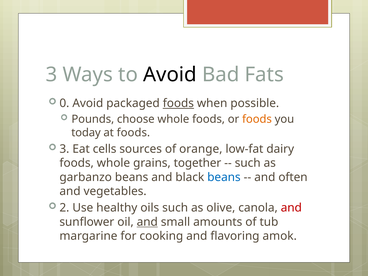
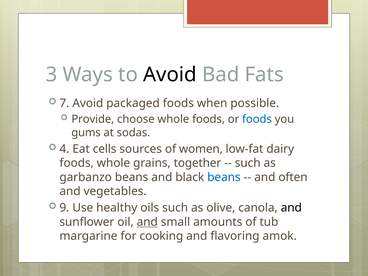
0: 0 -> 7
foods at (178, 103) underline: present -> none
Pounds: Pounds -> Provide
foods at (257, 119) colour: orange -> blue
today: today -> gums
at foods: foods -> sodas
3 at (64, 149): 3 -> 4
orange: orange -> women
2: 2 -> 9
and at (291, 208) colour: red -> black
